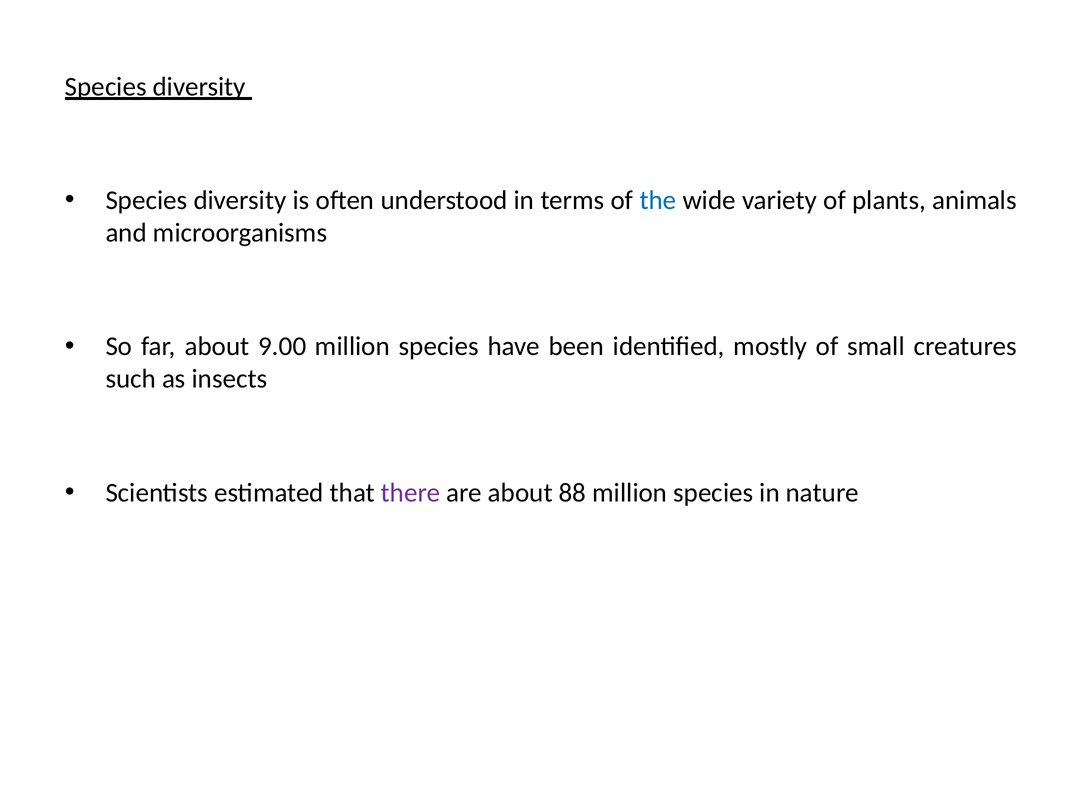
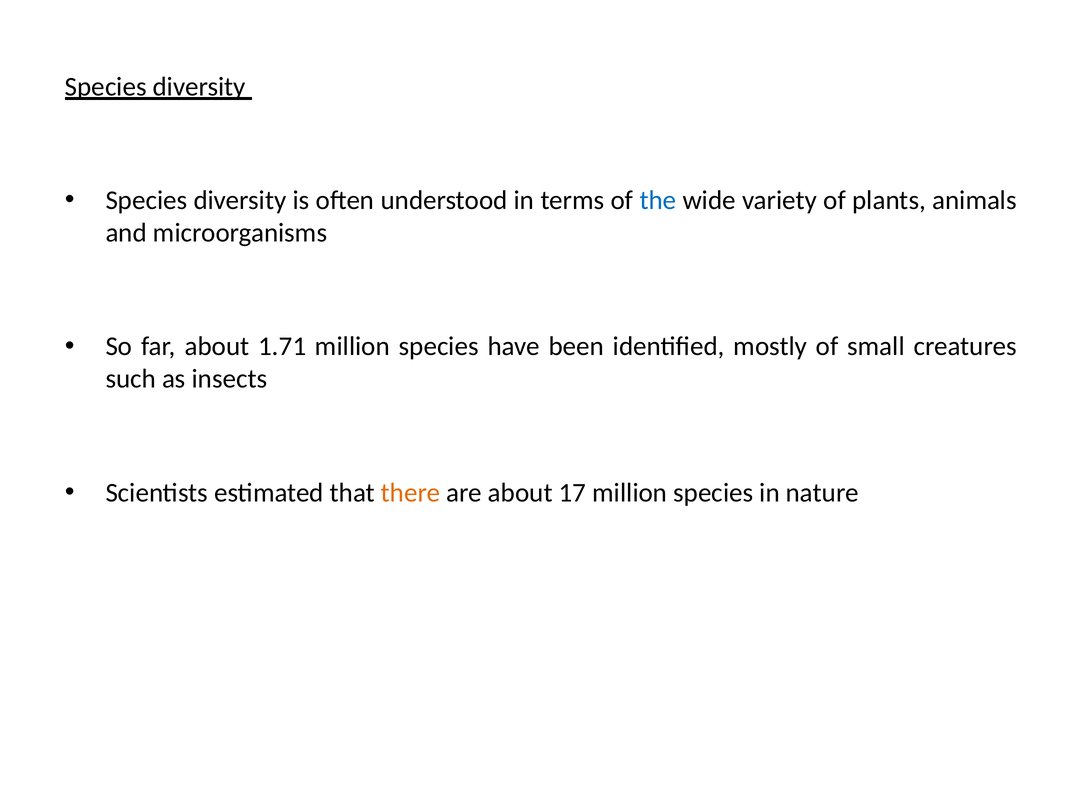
9.00: 9.00 -> 1.71
there colour: purple -> orange
88: 88 -> 17
